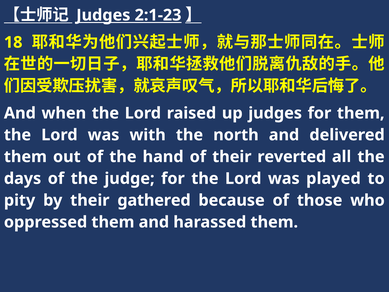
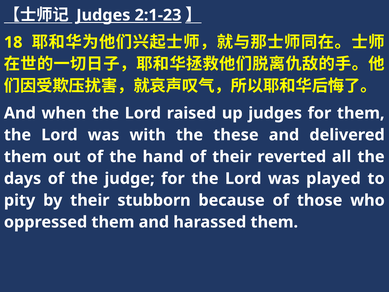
north: north -> these
gathered: gathered -> stubborn
